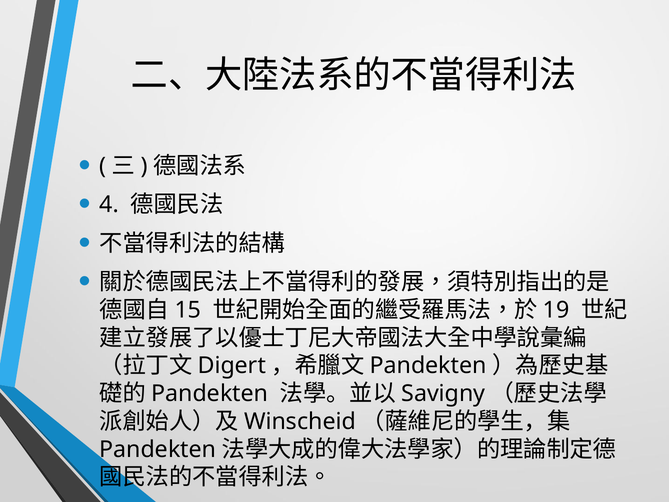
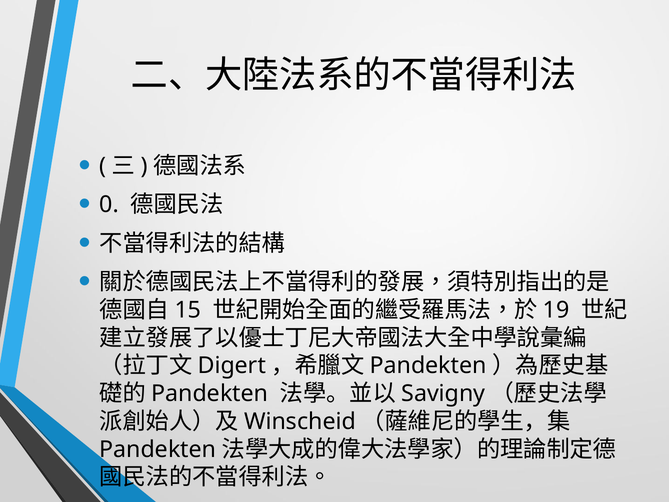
4: 4 -> 0
